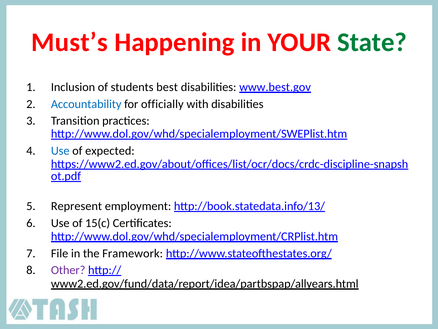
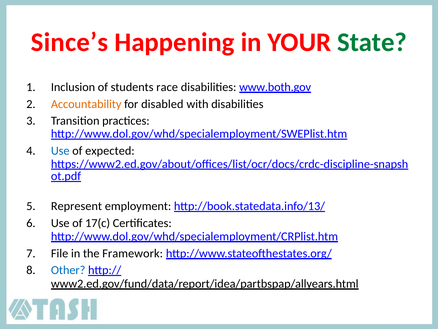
Must’s: Must’s -> Since’s
best: best -> race
www.best.gov: www.best.gov -> www.both.gov
Accountability colour: blue -> orange
officially: officially -> disabled
15(c: 15(c -> 17(c
Other colour: purple -> blue
